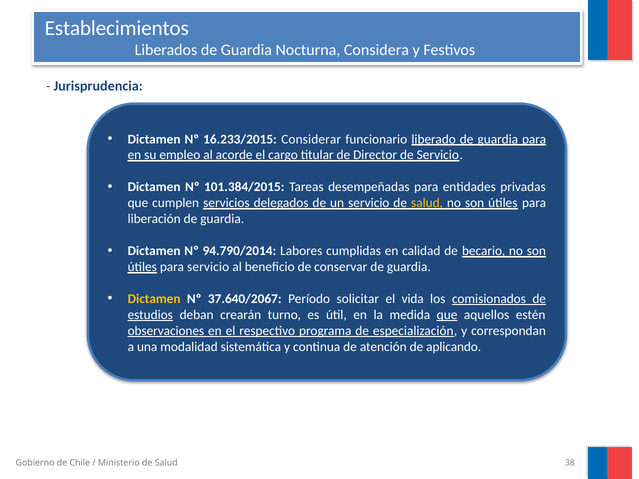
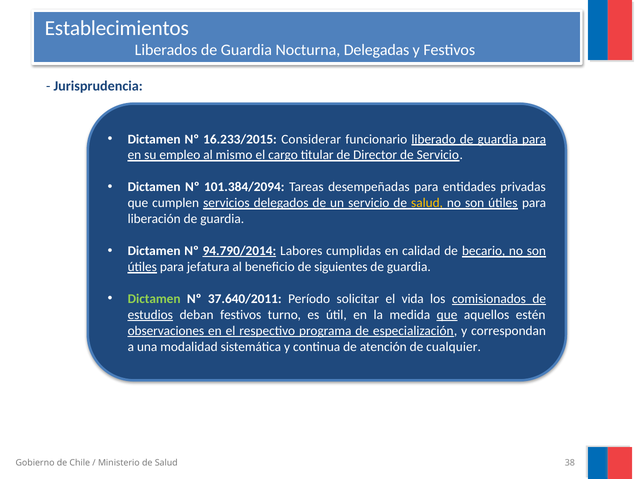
Considera: Considera -> Delegadas
acorde: acorde -> mismo
101.384/2015: 101.384/2015 -> 101.384/2094
94.790/2014 underline: none -> present
para servicio: servicio -> jefatura
conservar: conservar -> siguientes
Dictamen at (154, 299) colour: yellow -> light green
37.640/2067: 37.640/2067 -> 37.640/2011
deban crearán: crearán -> festivos
aplicando: aplicando -> cualquier
